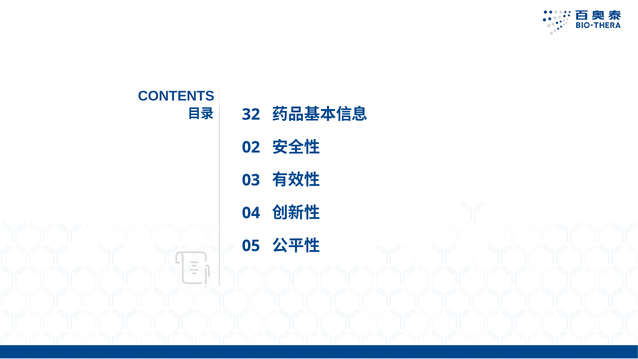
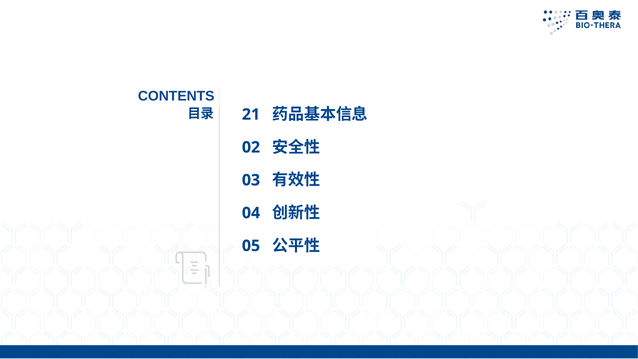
32: 32 -> 21
